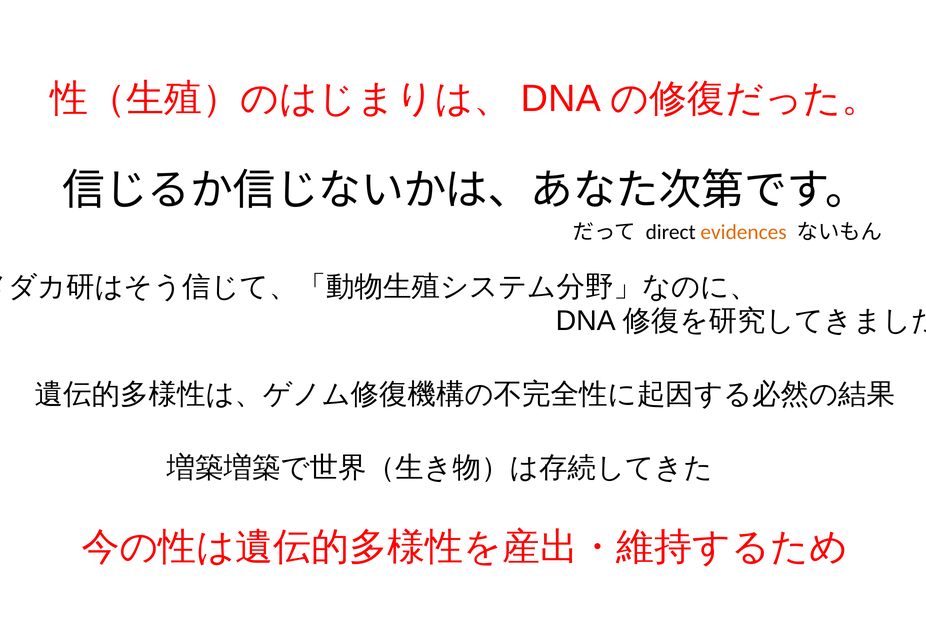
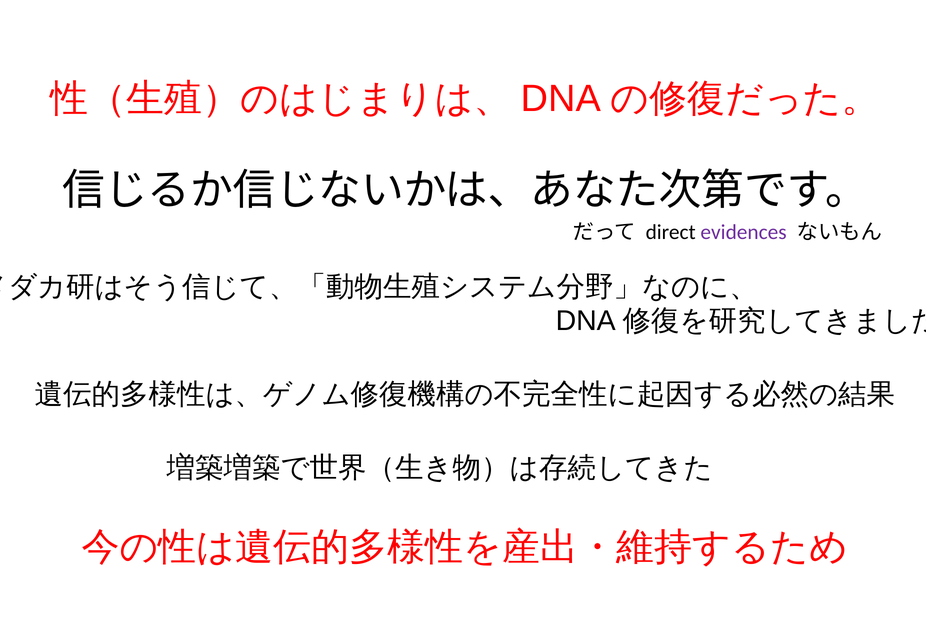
evidences colour: orange -> purple
